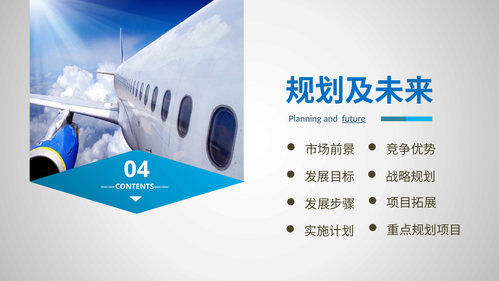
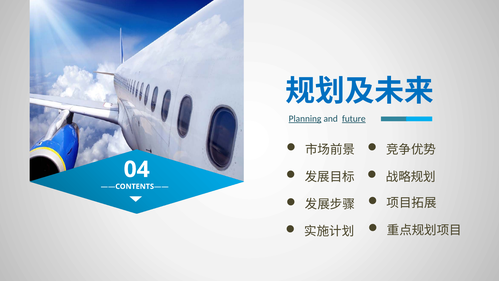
Planning underline: none -> present
